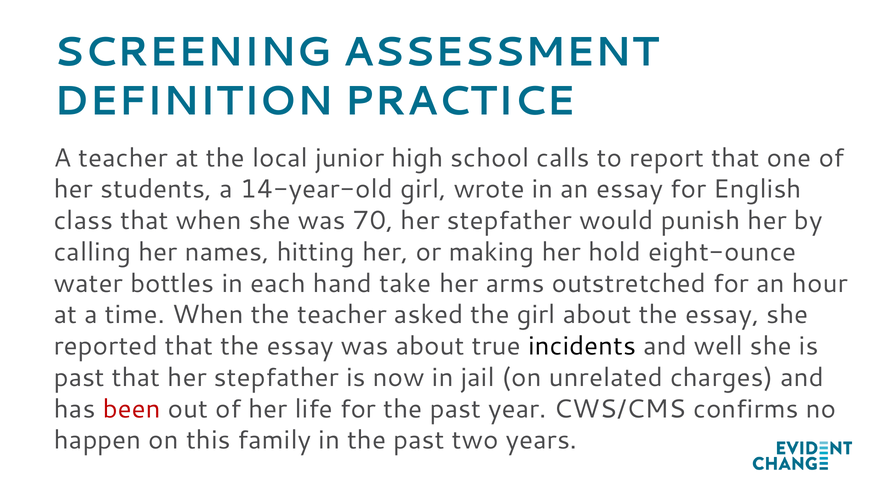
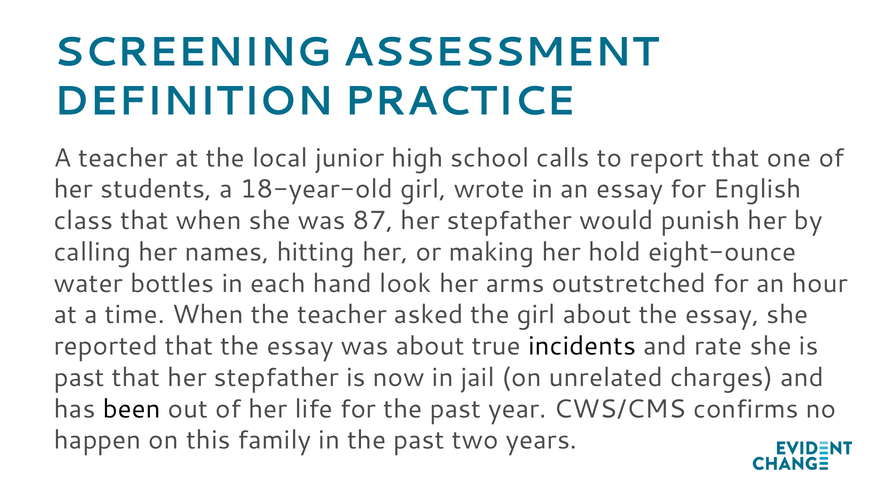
14-year-old: 14-year-old -> 18-year-old
70: 70 -> 87
take: take -> look
well: well -> rate
been colour: red -> black
